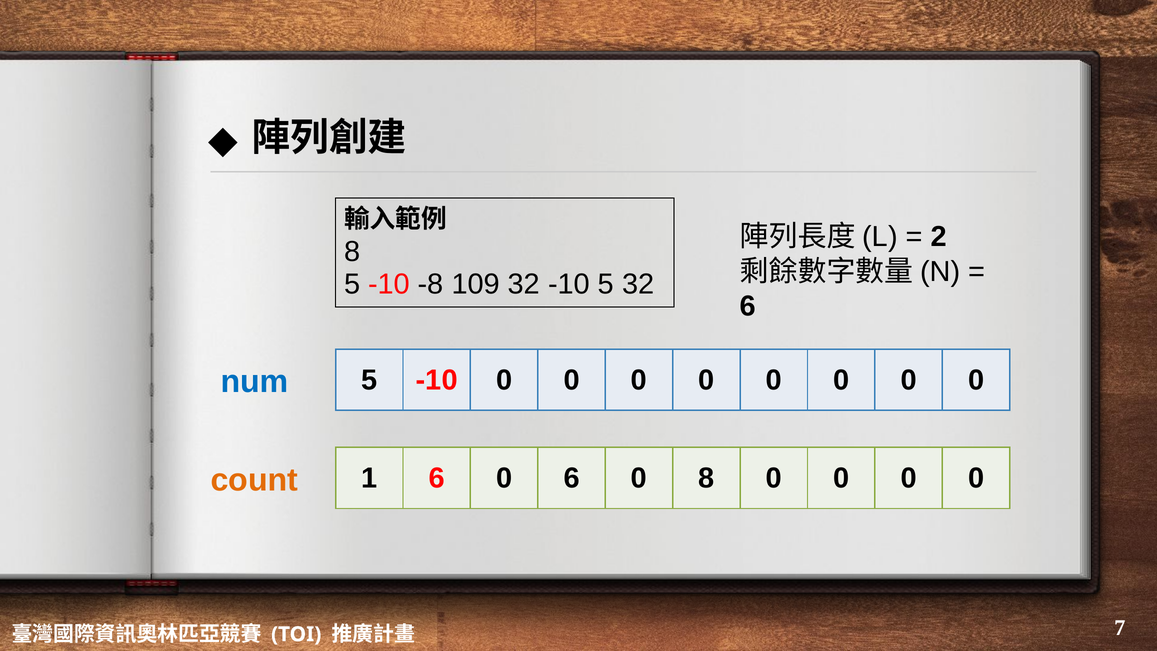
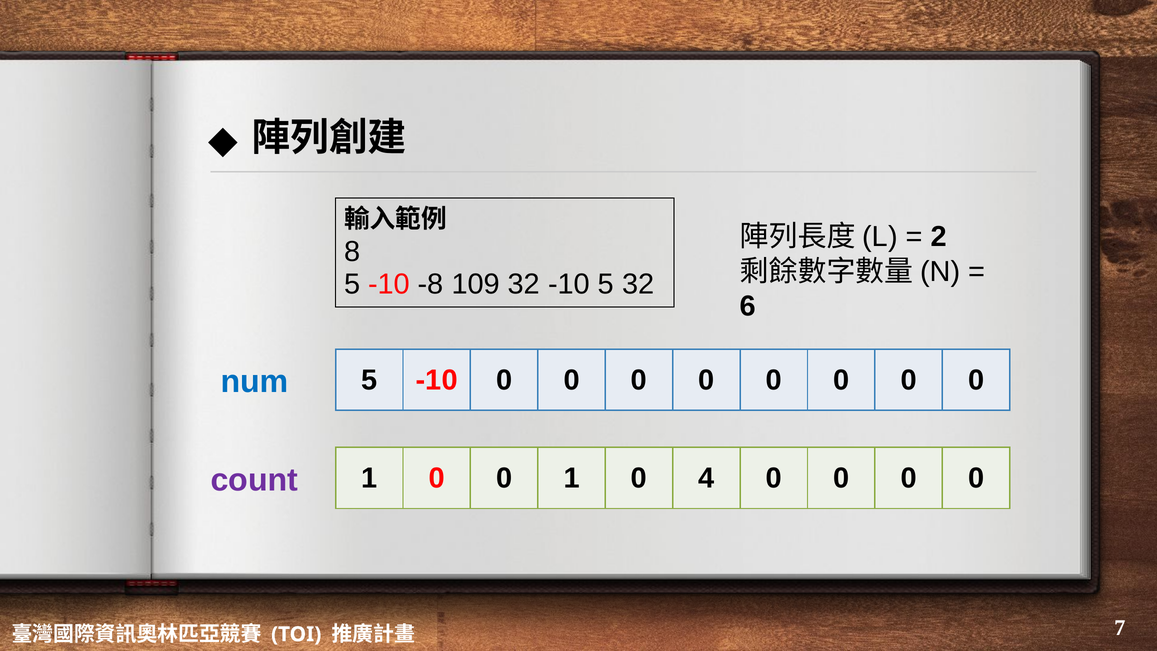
6 at (437, 478): 6 -> 0
6 at (572, 478): 6 -> 1
0 8: 8 -> 4
count colour: orange -> purple
